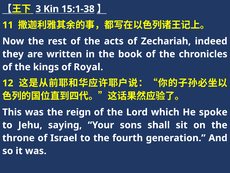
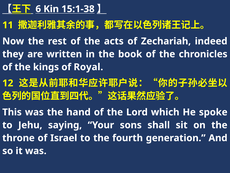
3: 3 -> 6
reign: reign -> hand
